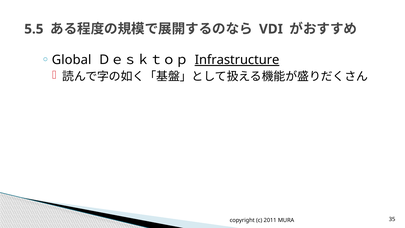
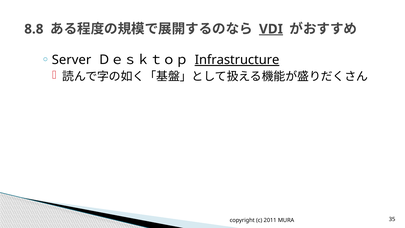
5.5: 5.5 -> 8.8
VDI underline: none -> present
Global: Global -> Server
